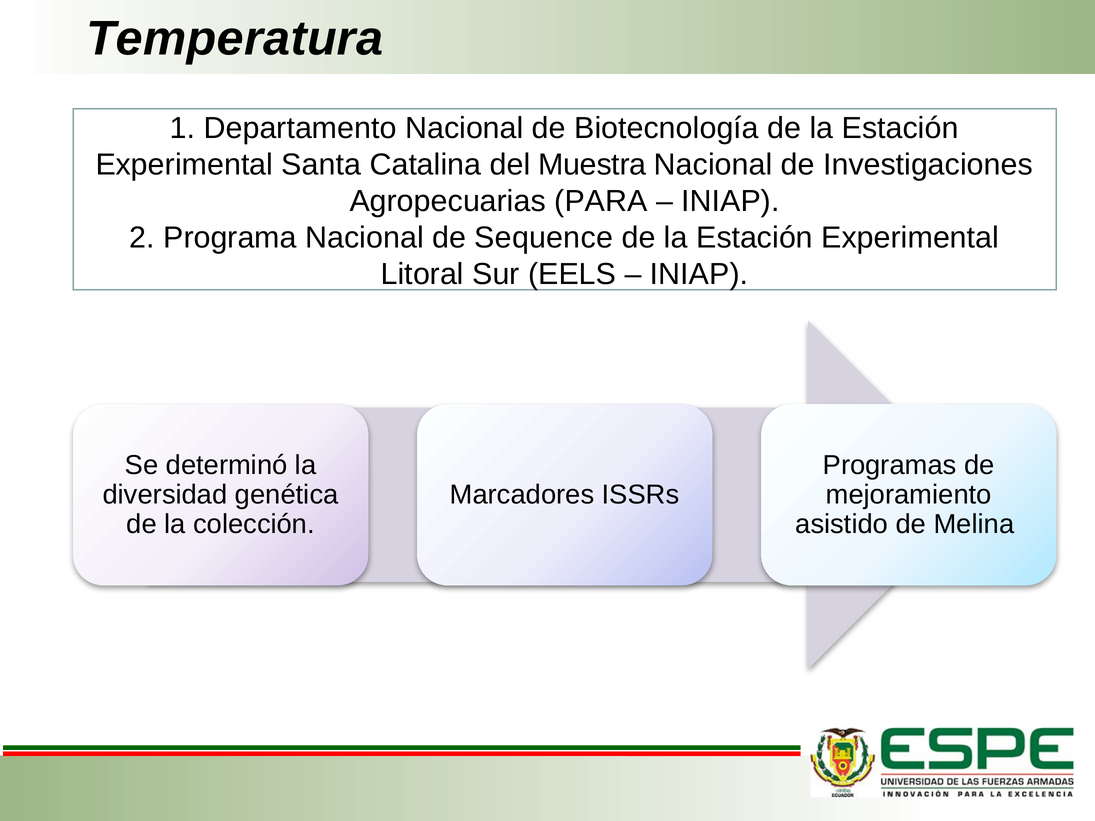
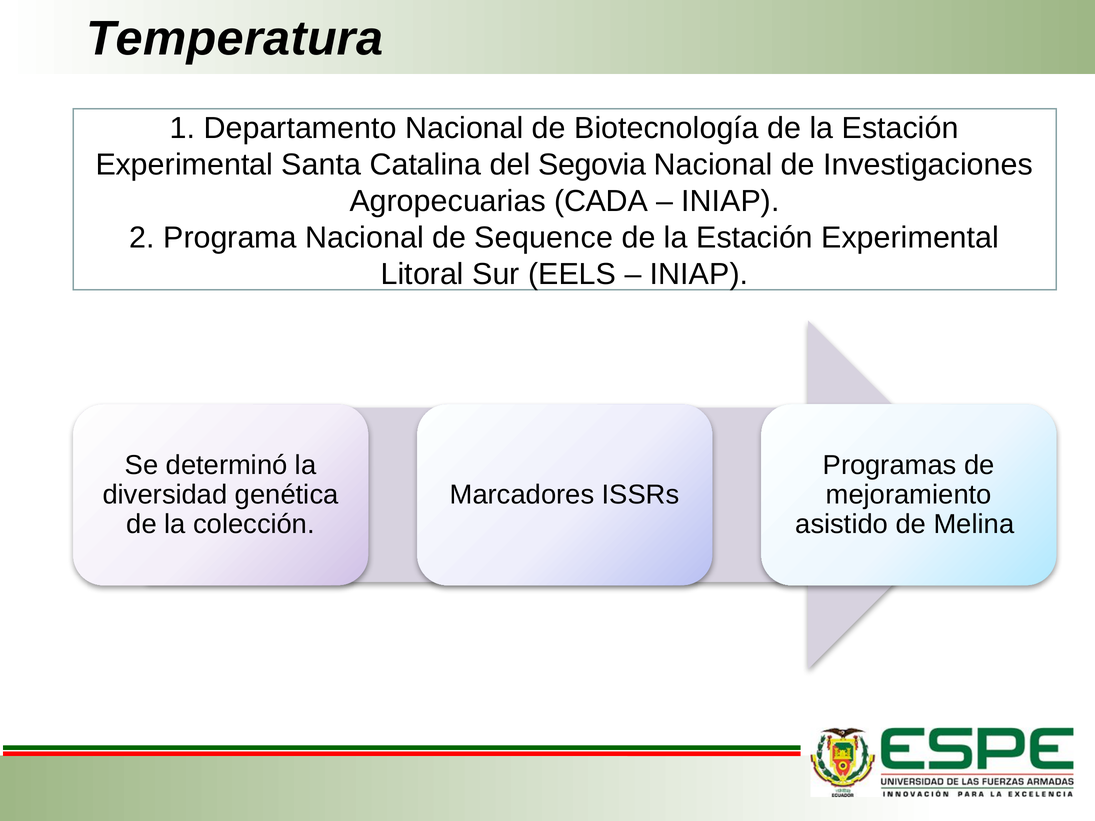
Muestra: Muestra -> Segovia
PARA: PARA -> CADA
